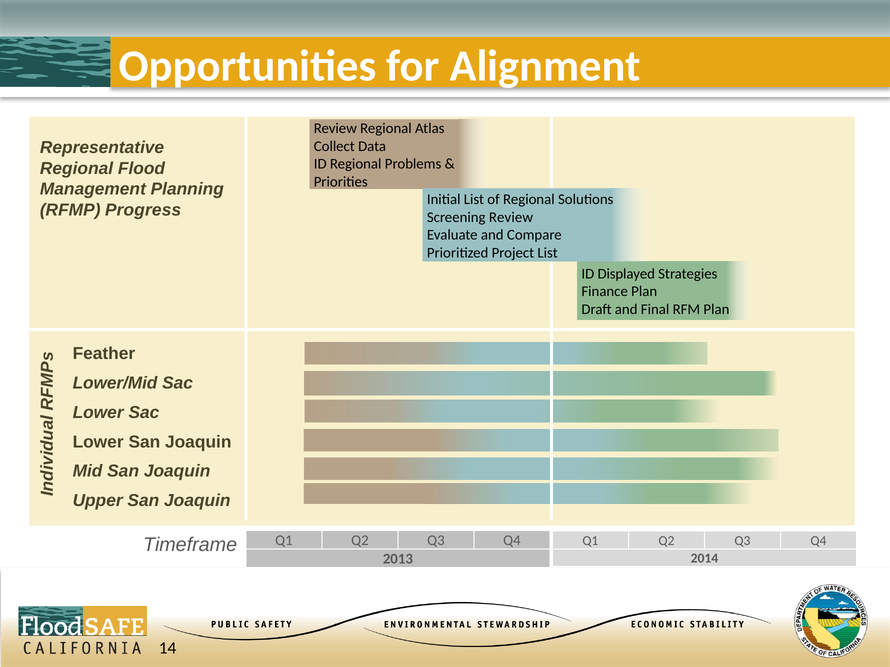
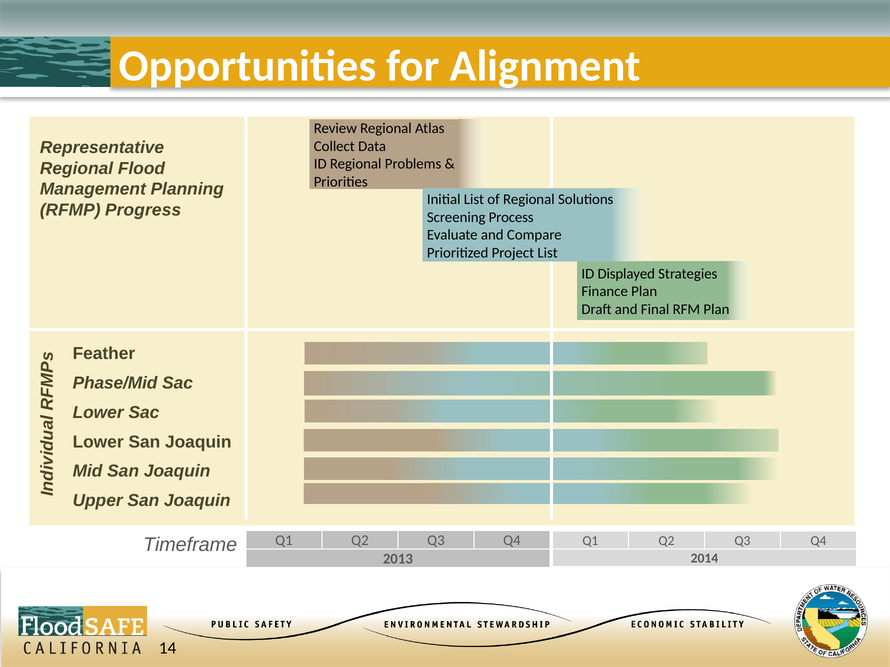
Screening Review: Review -> Process
Lower/Mid: Lower/Mid -> Phase/Mid
